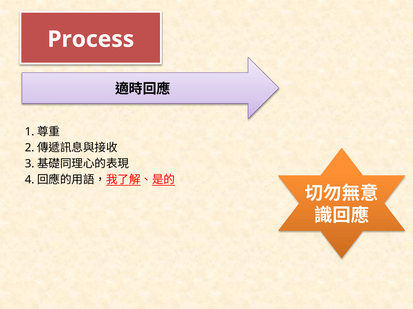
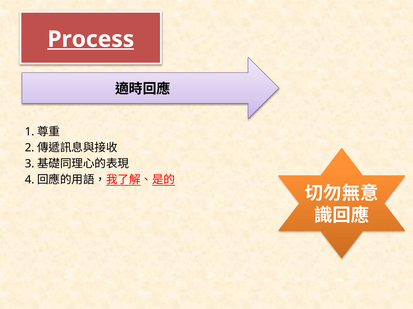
Process underline: none -> present
